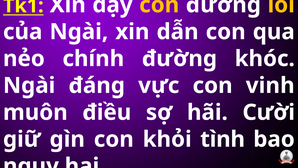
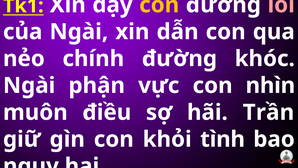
lối colour: yellow -> pink
đáng: đáng -> phận
vinh: vinh -> nhìn
Cười: Cười -> Trần
